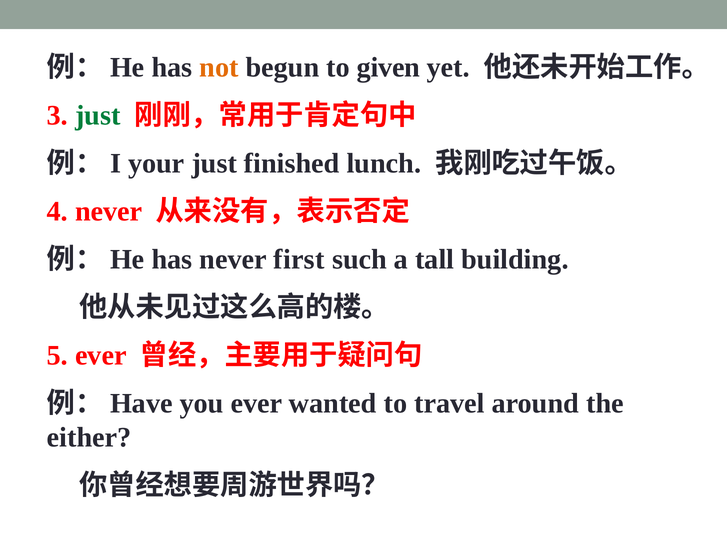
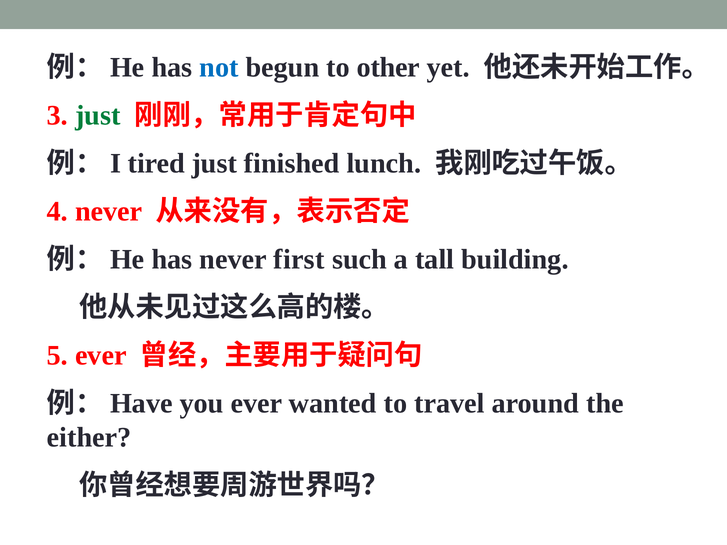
not colour: orange -> blue
given: given -> other
your: your -> tired
